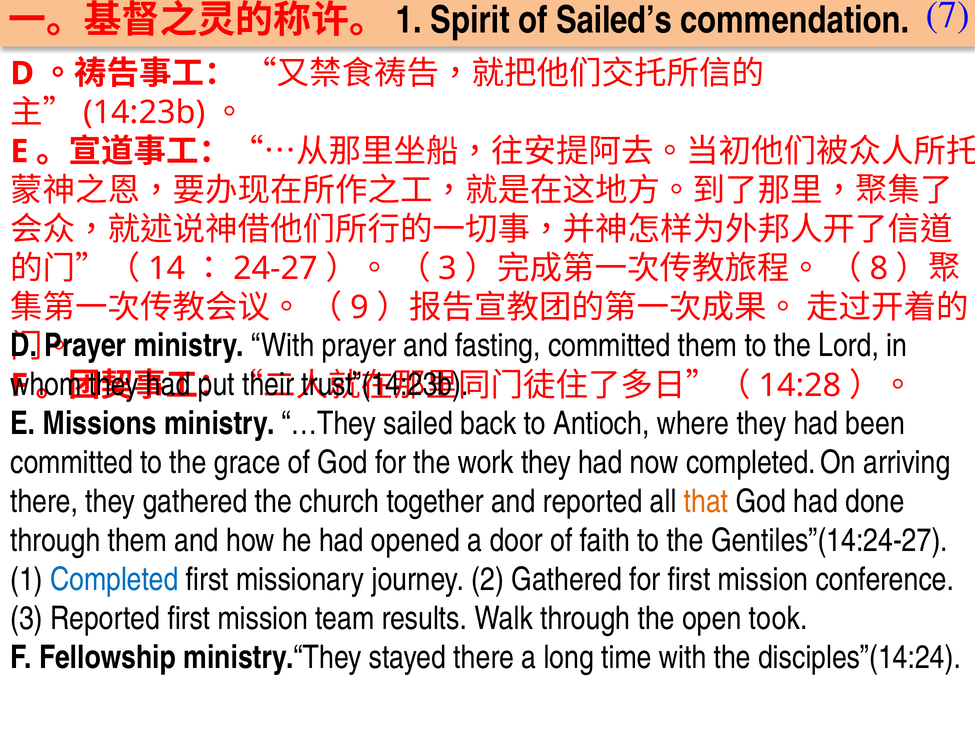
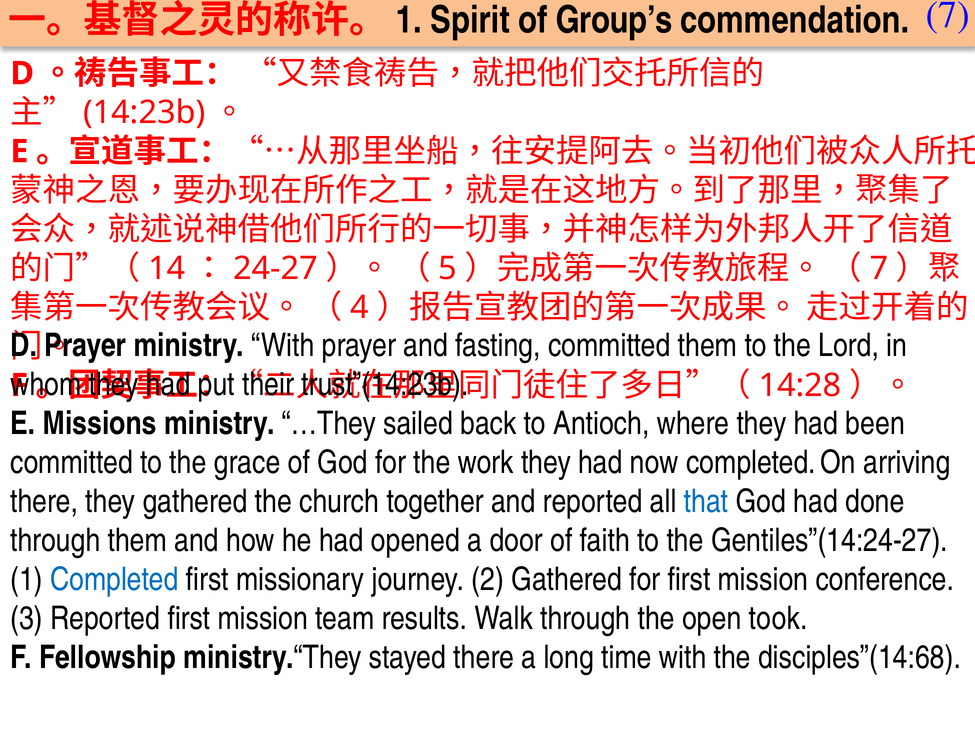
Sailed’s: Sailed’s -> Group’s
3 at (448, 268): 3 -> 5
8 at (879, 268): 8 -> 7
9: 9 -> 4
that colour: orange -> blue
disciples”(14:24: disciples”(14:24 -> disciples”(14:68
